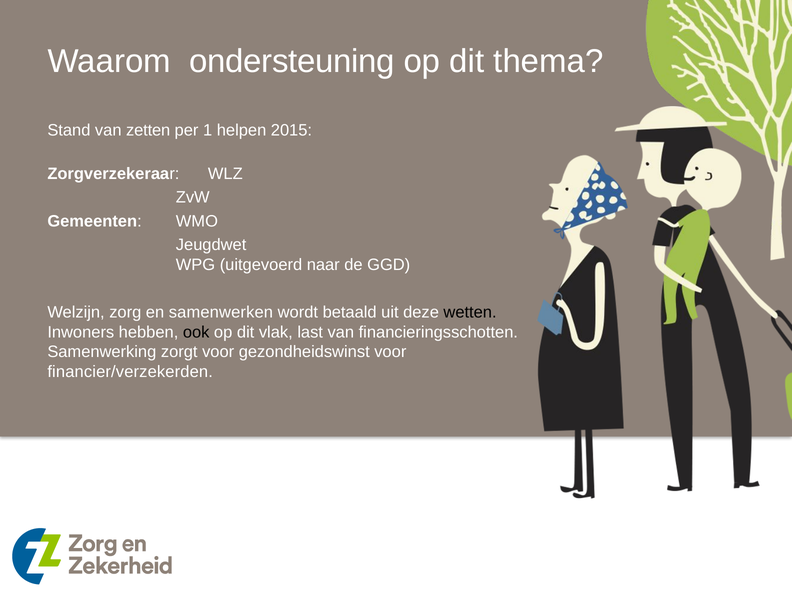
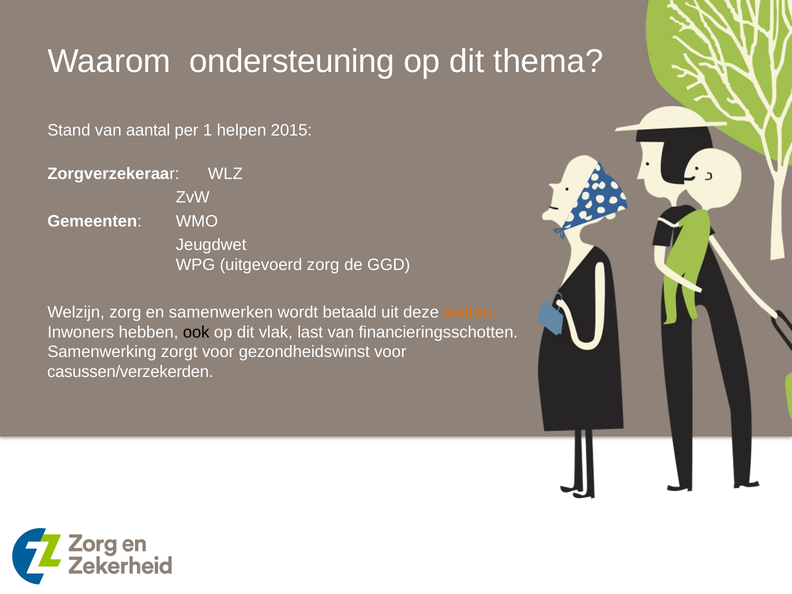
zetten: zetten -> aantal
uitgevoerd naar: naar -> zorg
wetten colour: black -> orange
financier/verzekerden: financier/verzekerden -> casussen/verzekerden
